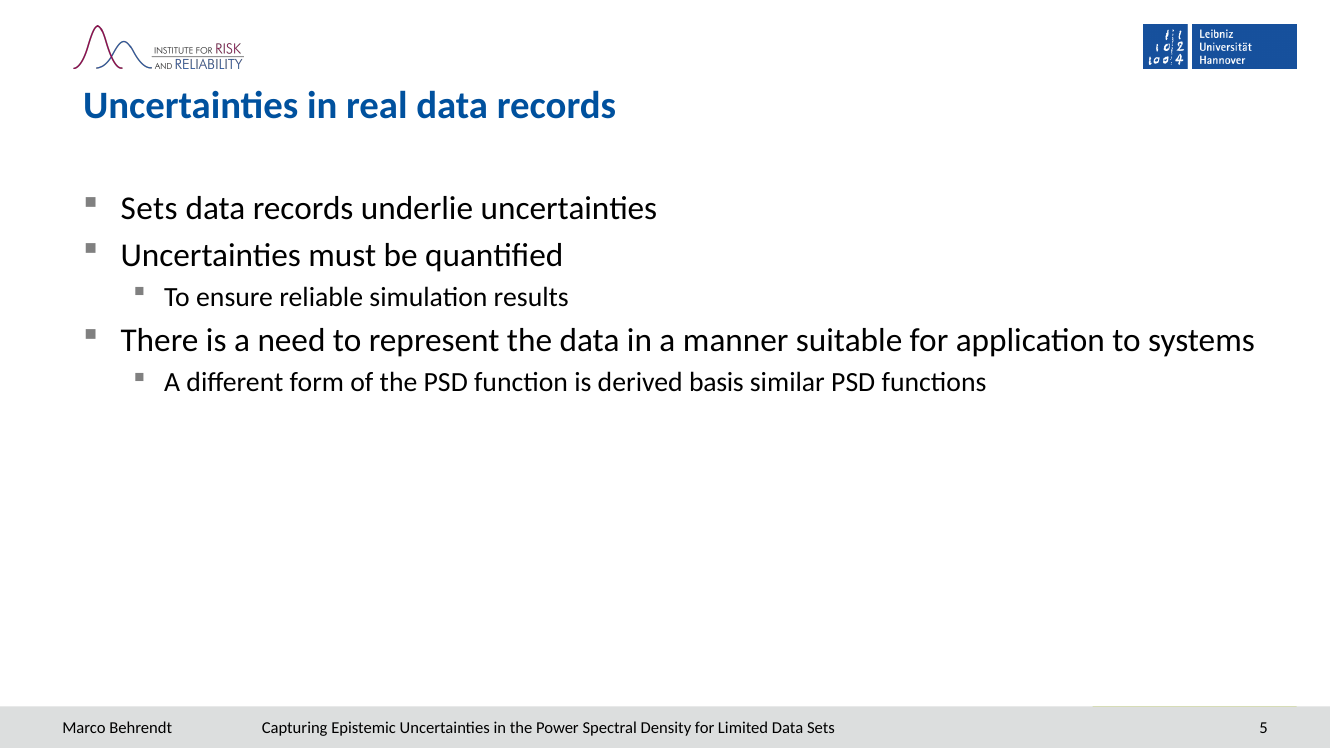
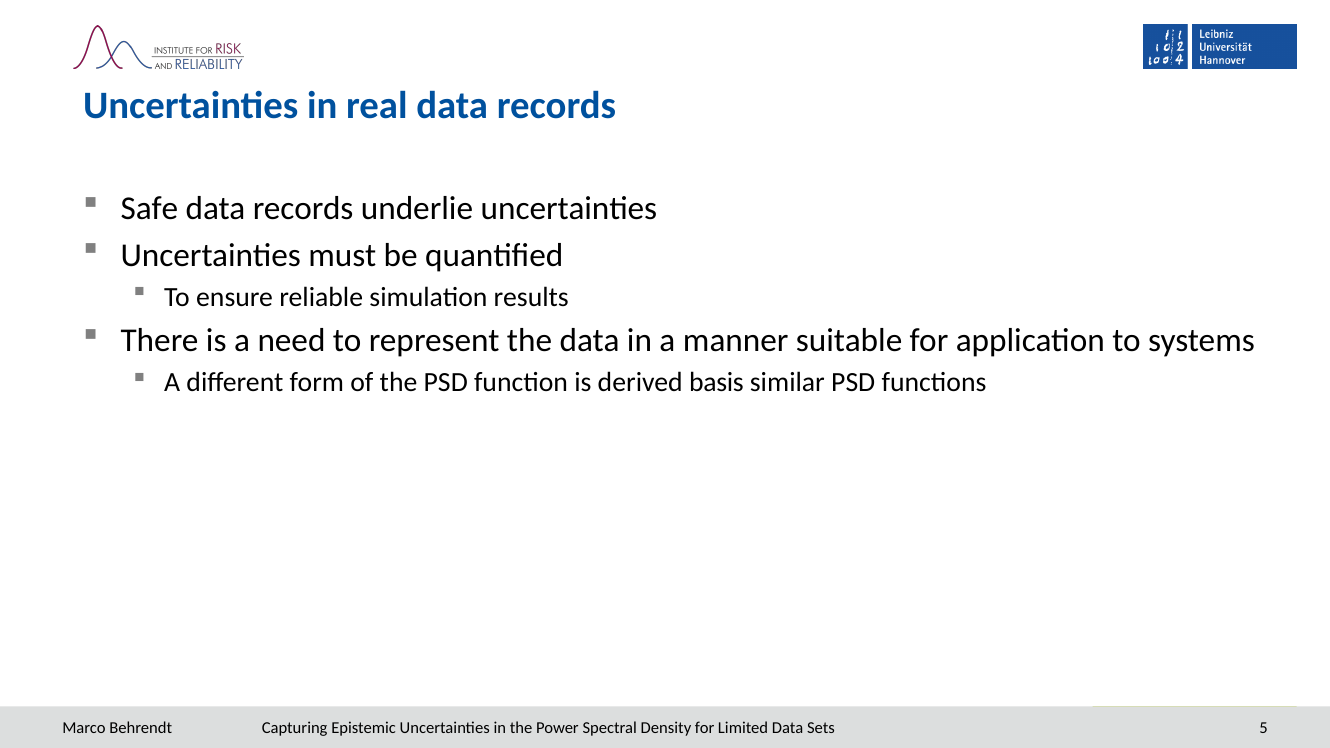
Sets at (149, 209): Sets -> Safe
